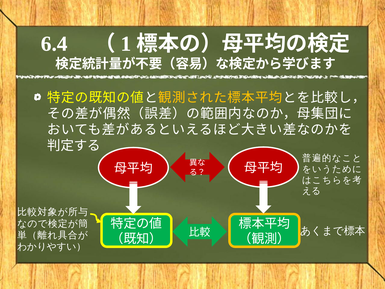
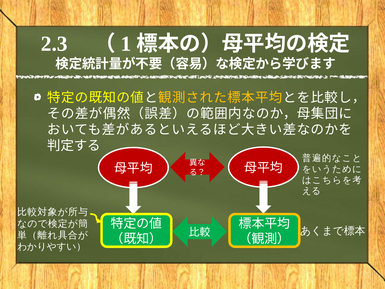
6.4: 6.4 -> 2.3
